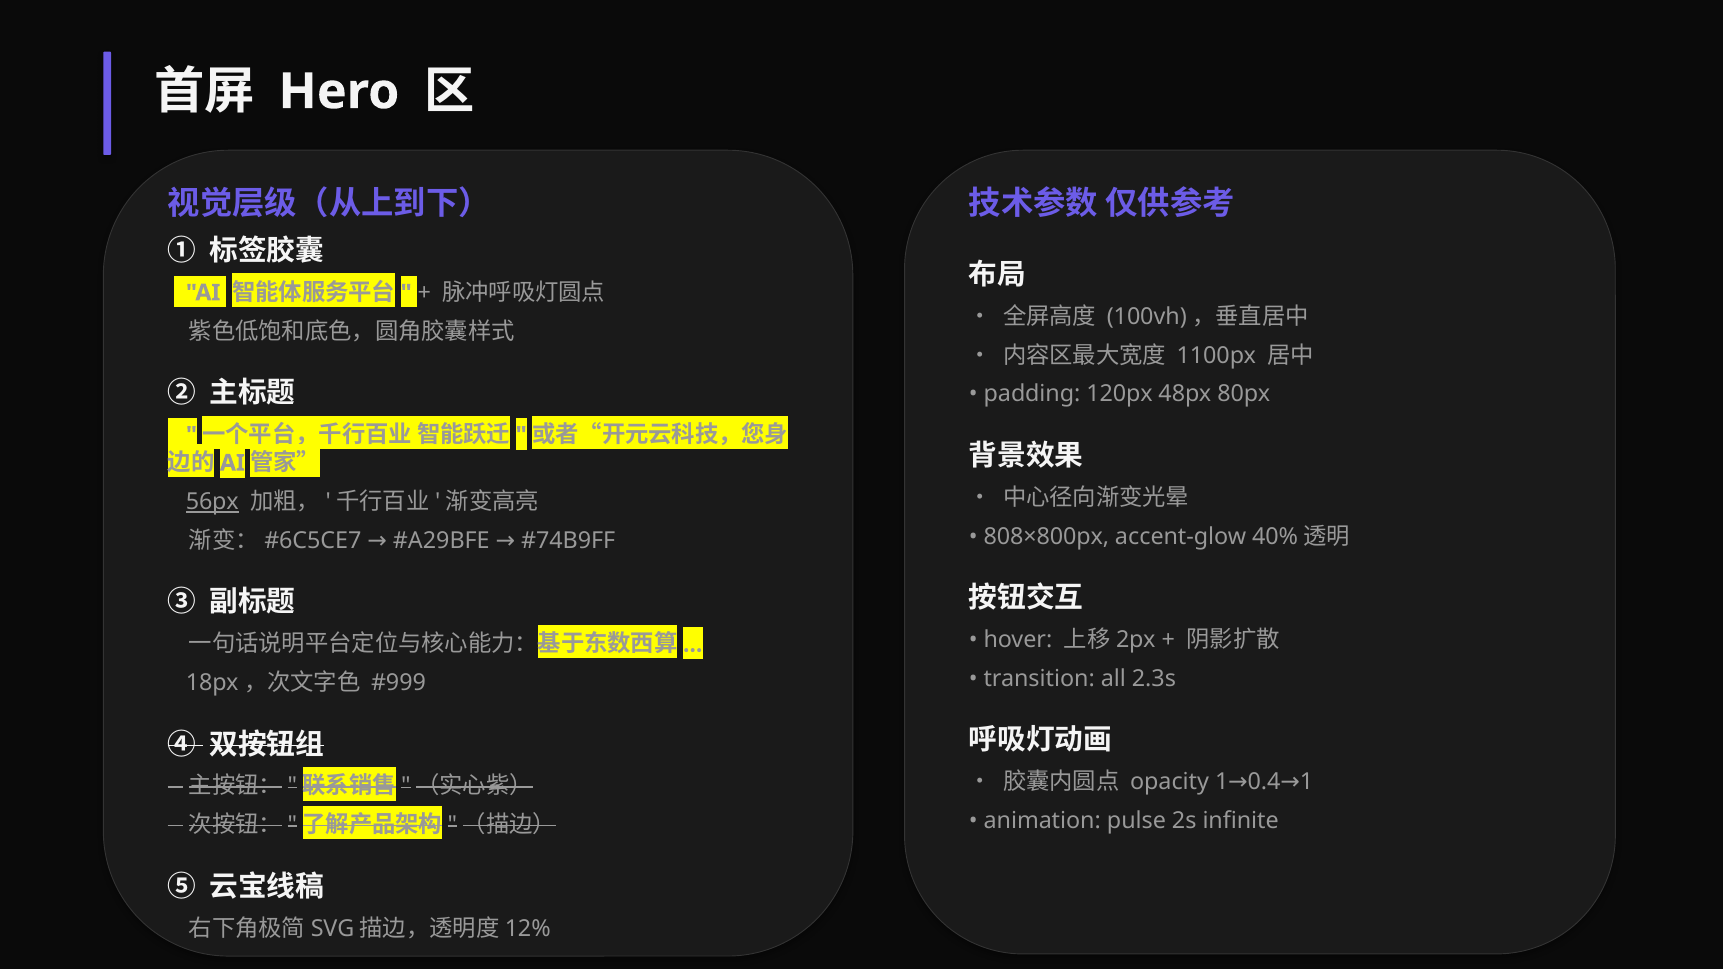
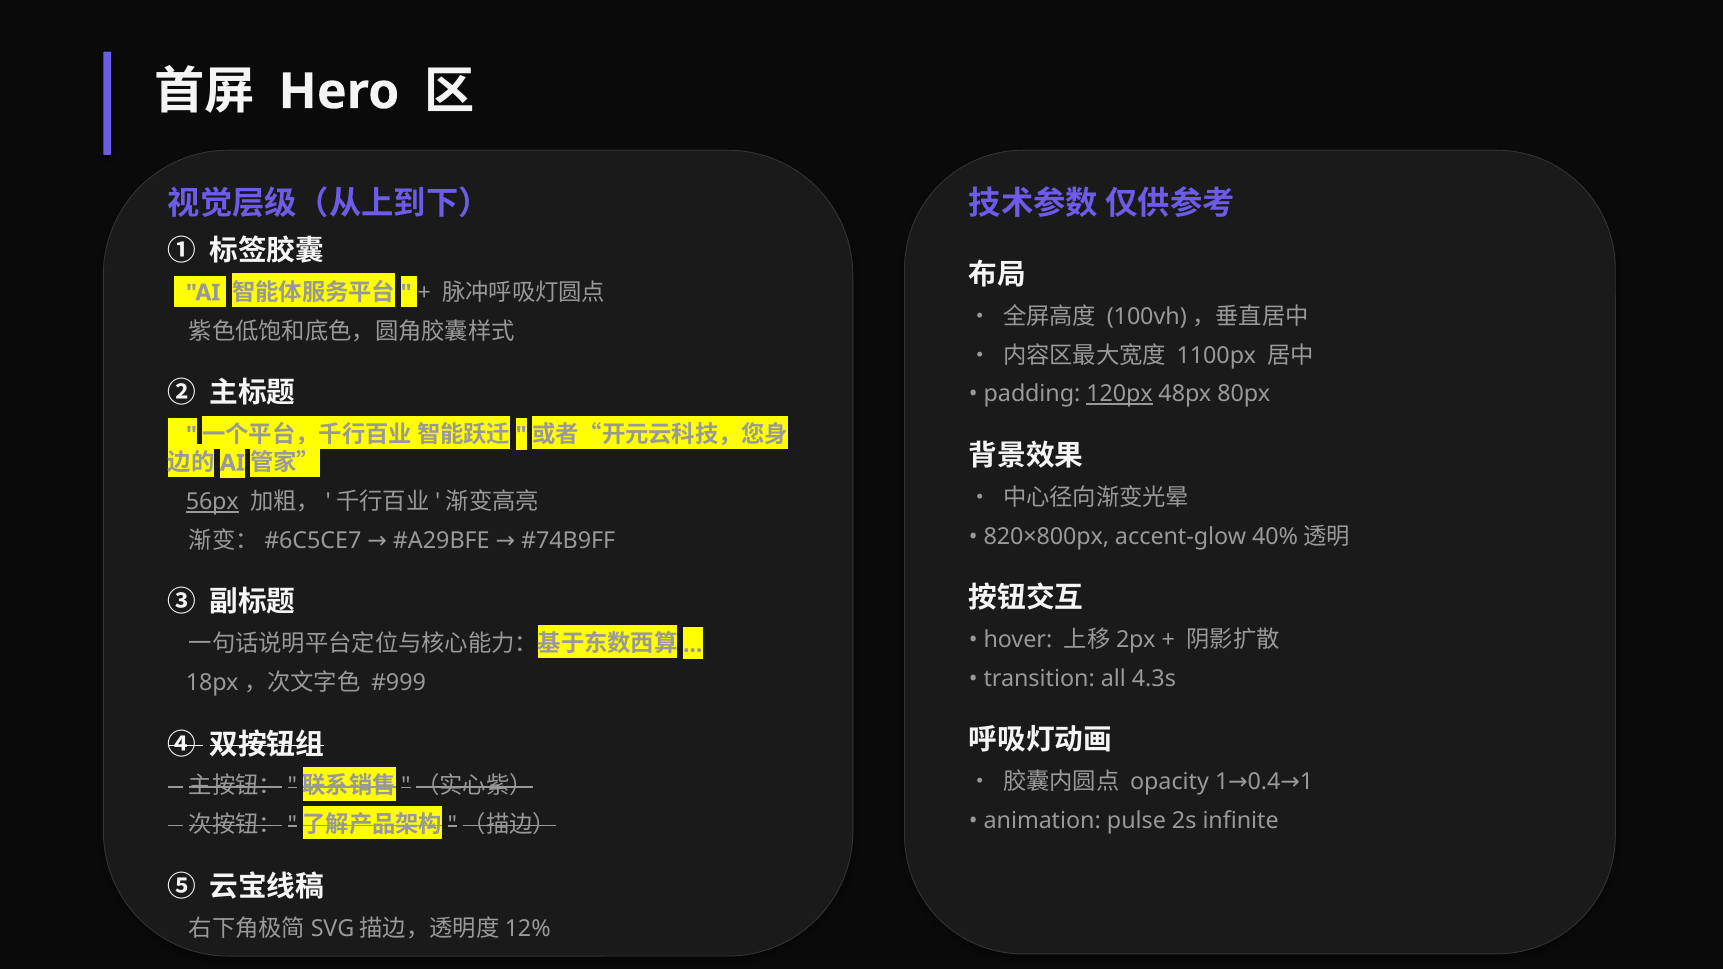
120px underline: none -> present
808×800px: 808×800px -> 820×800px
2.3s: 2.3s -> 4.3s
